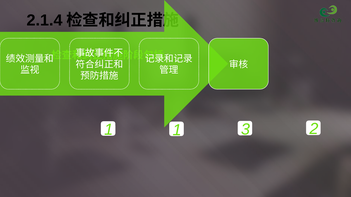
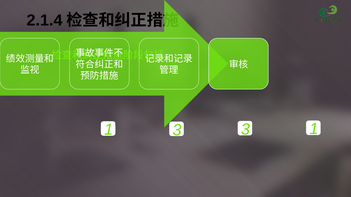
1 1: 1 -> 3
3 2: 2 -> 1
